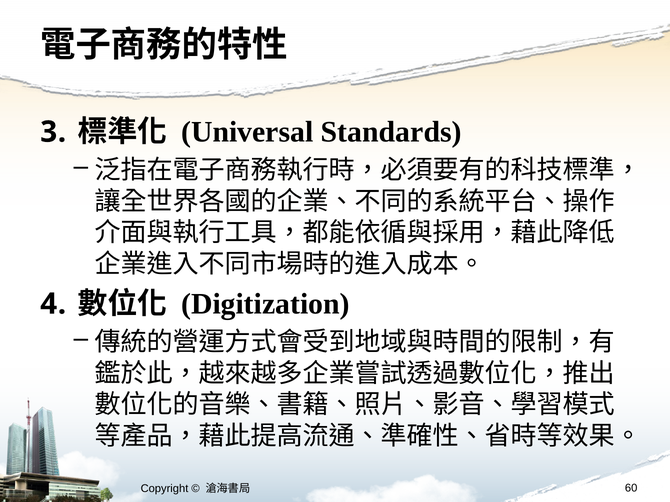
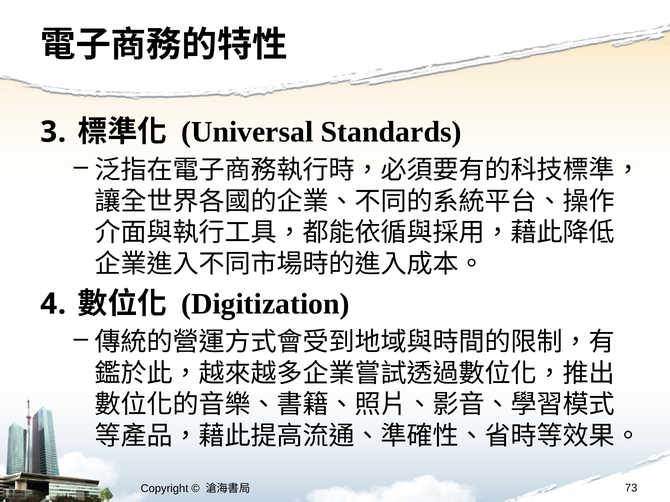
60: 60 -> 73
